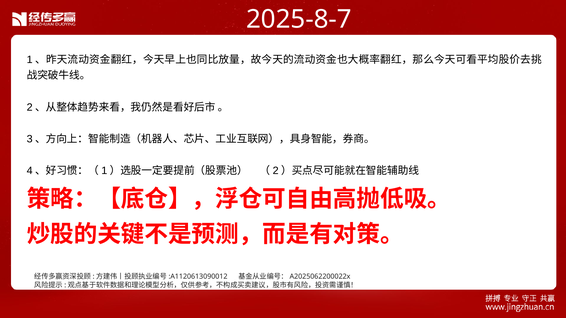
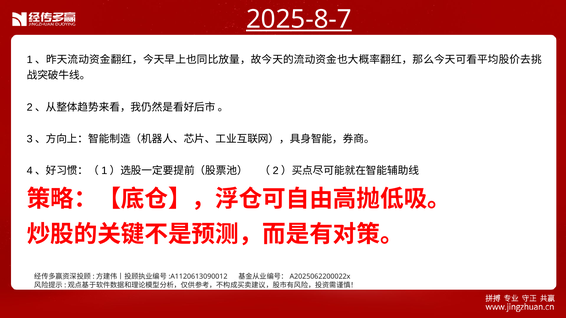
2025-8-7 underline: none -> present
